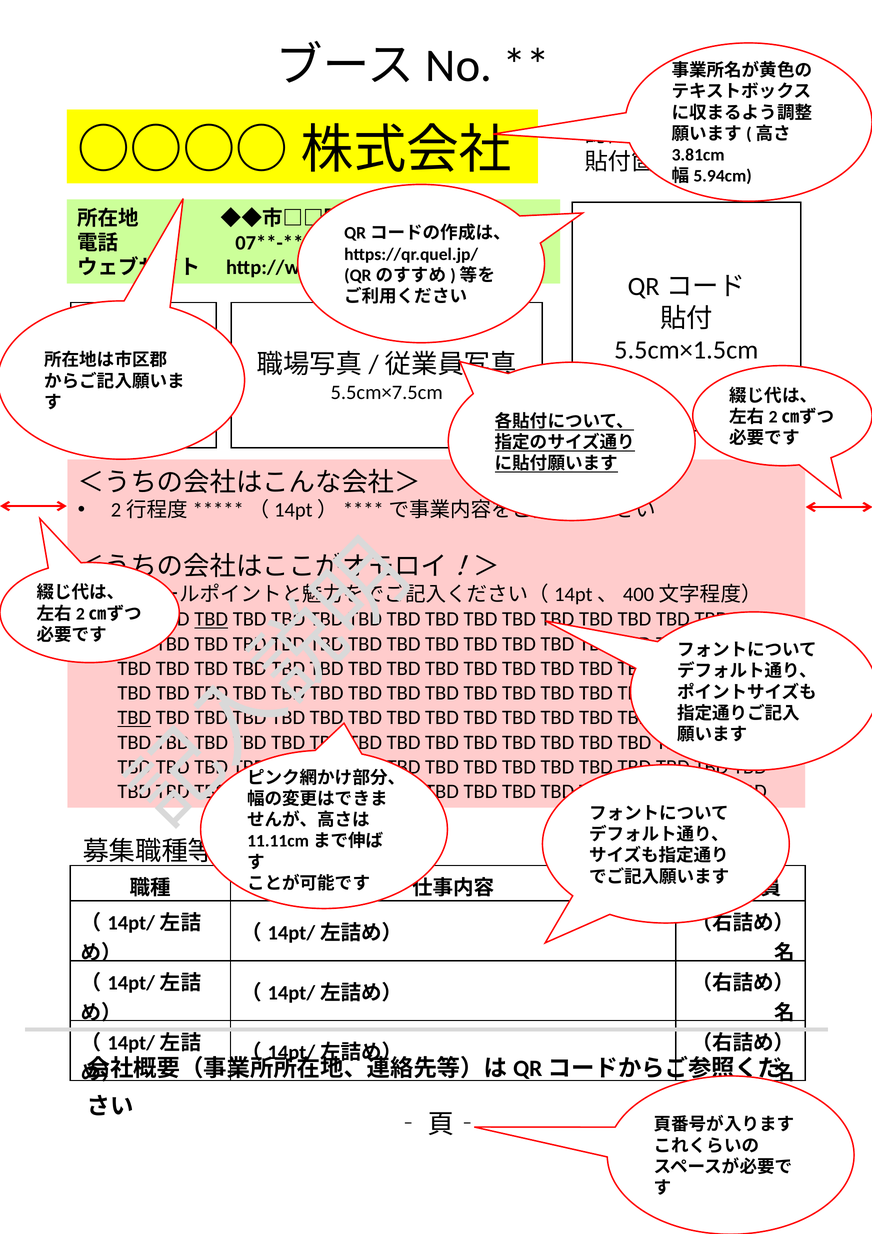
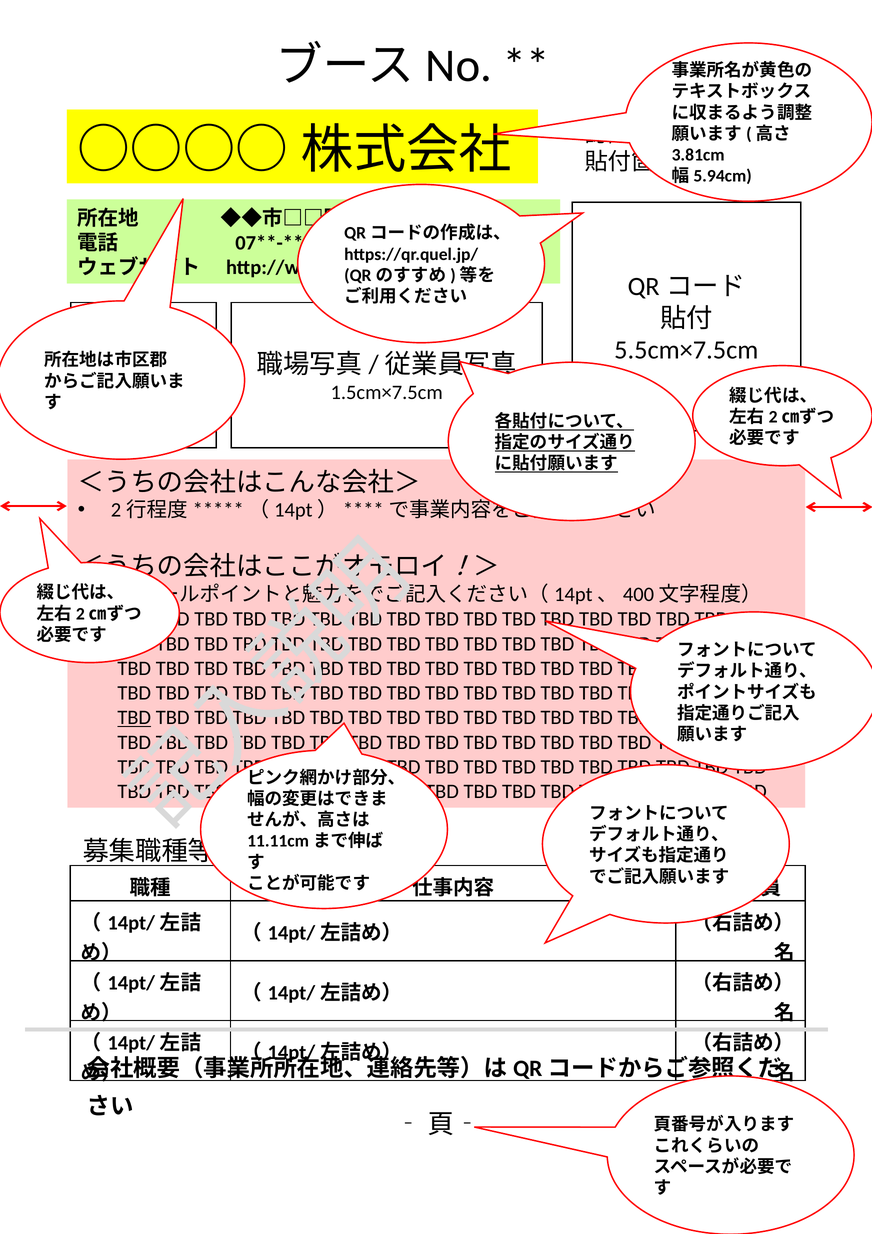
5.5cm×1.5cm: 5.5cm×1.5cm -> 5.5cm×7.5cm
5.5cm×7.5cm: 5.5cm×7.5cm -> 1.5cm×7.5cm
TBD at (211, 619) underline: present -> none
